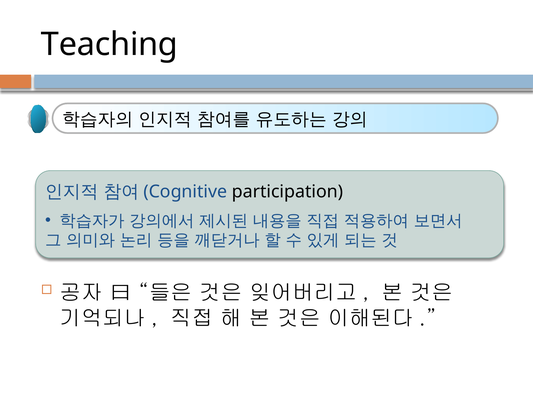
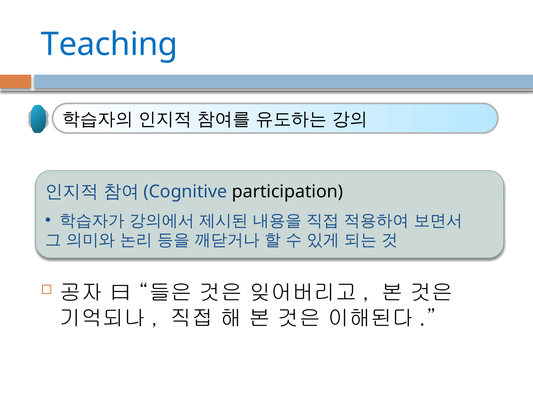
Teaching colour: black -> blue
